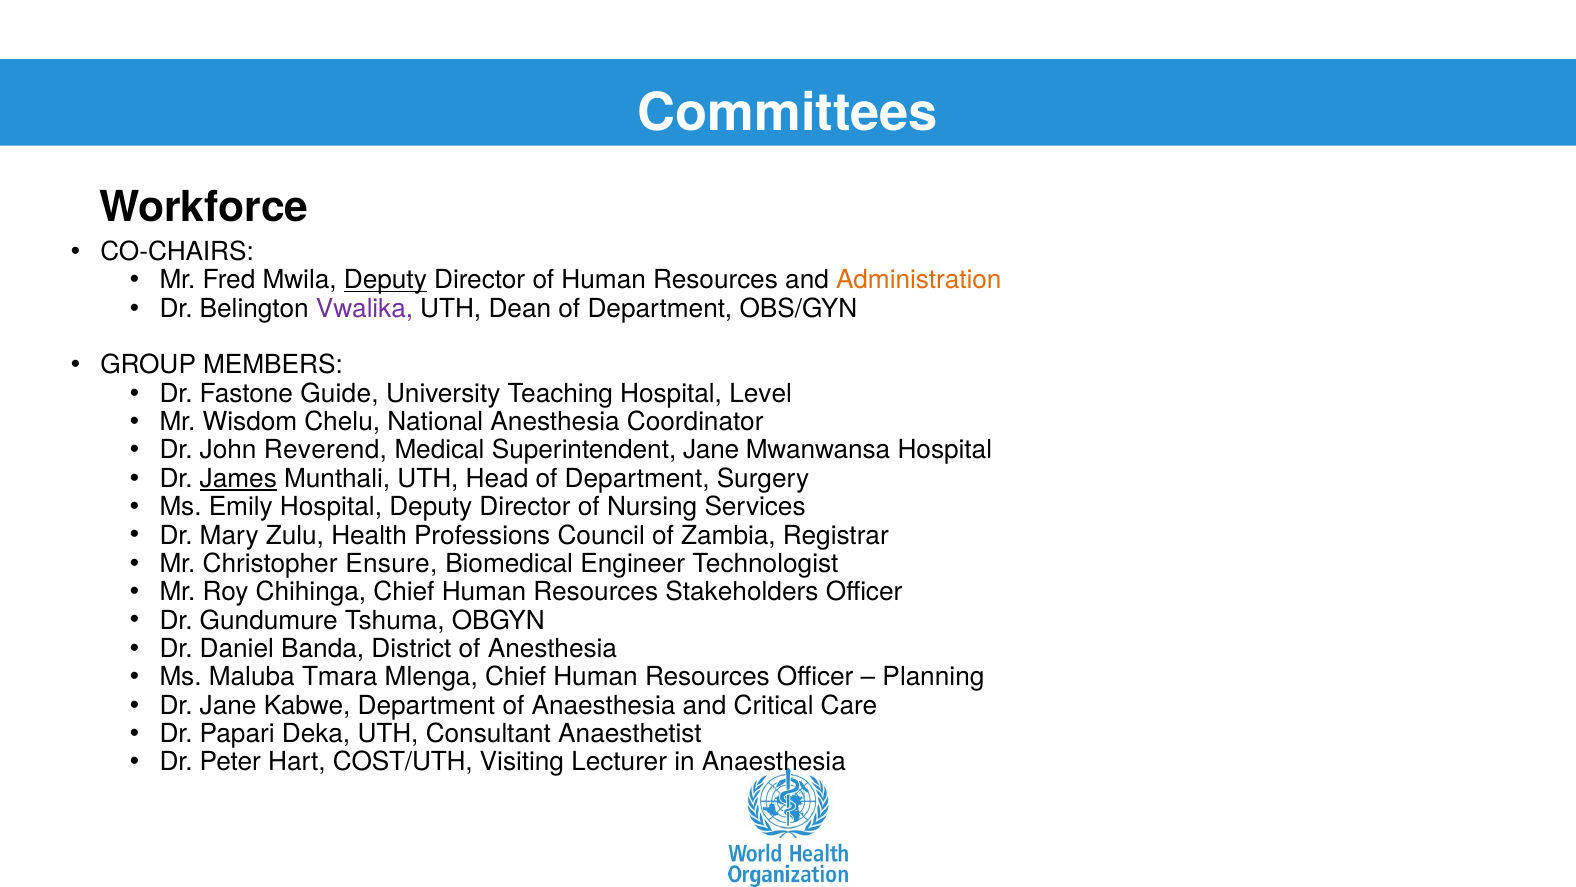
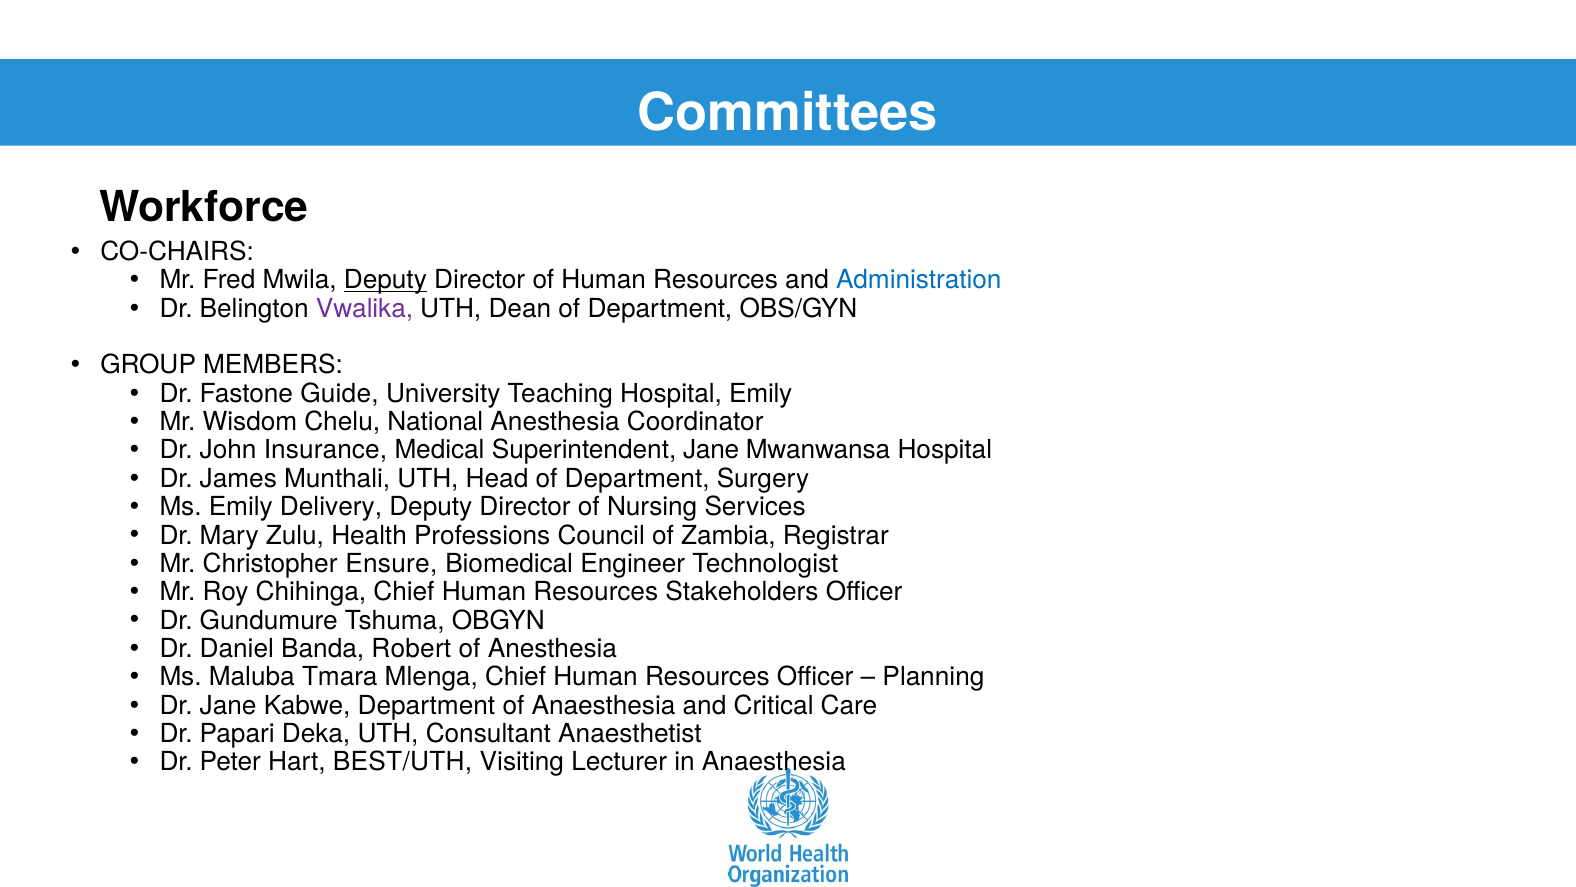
Administration colour: orange -> blue
Hospital Level: Level -> Emily
Reverend: Reverend -> Insurance
James underline: present -> none
Emily Hospital: Hospital -> Delivery
District: District -> Robert
COST/UTH: COST/UTH -> BEST/UTH
